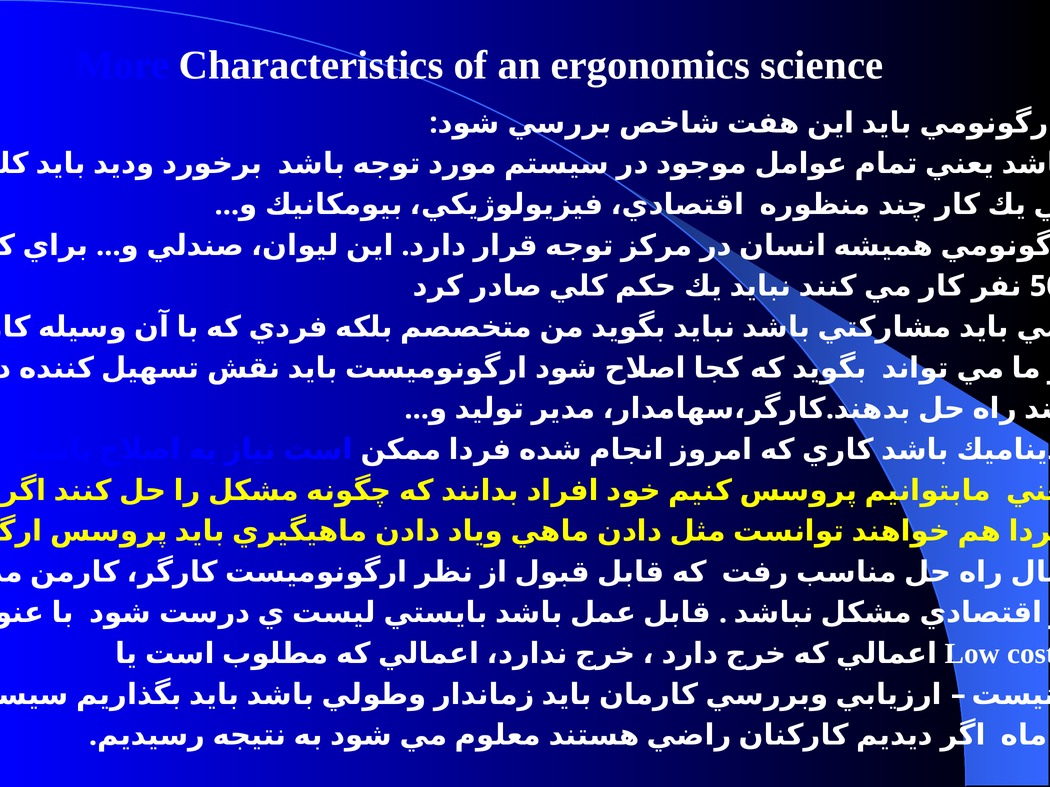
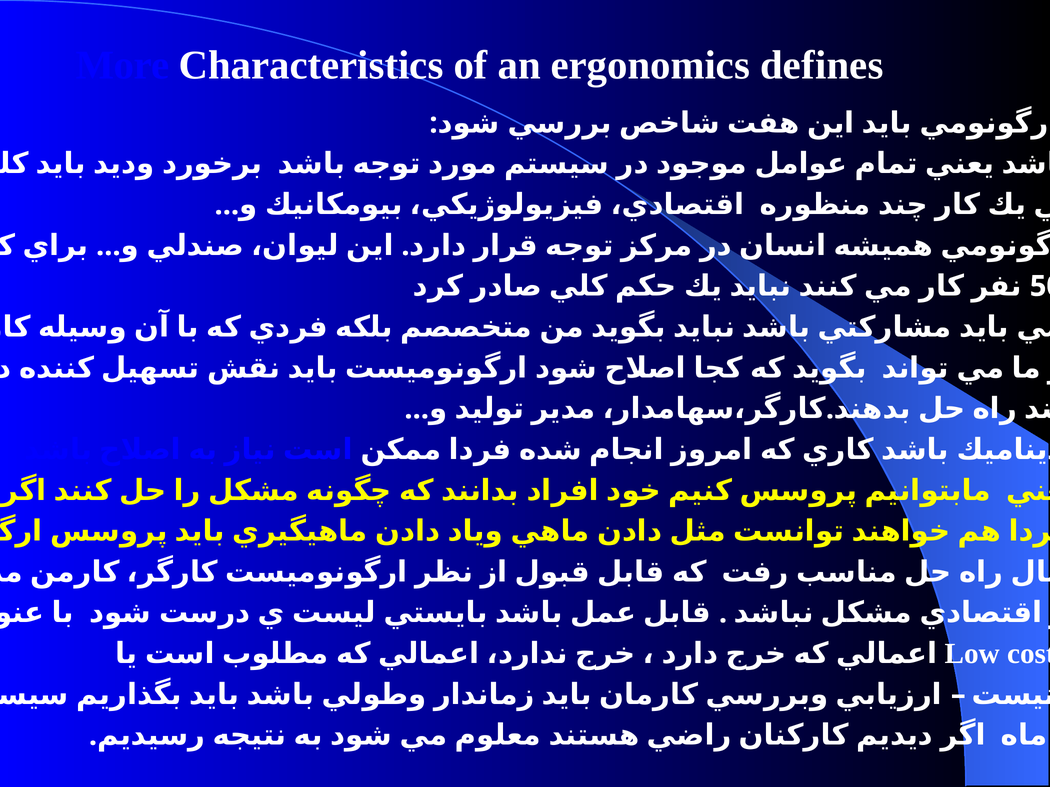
science: science -> defines
